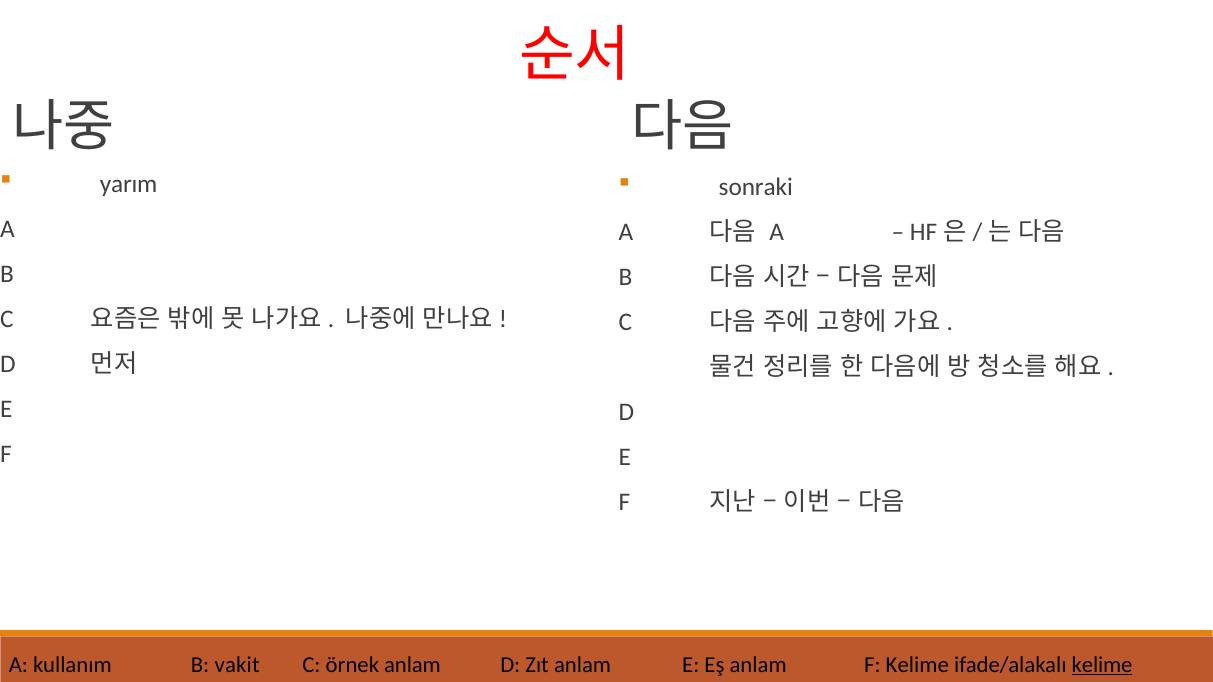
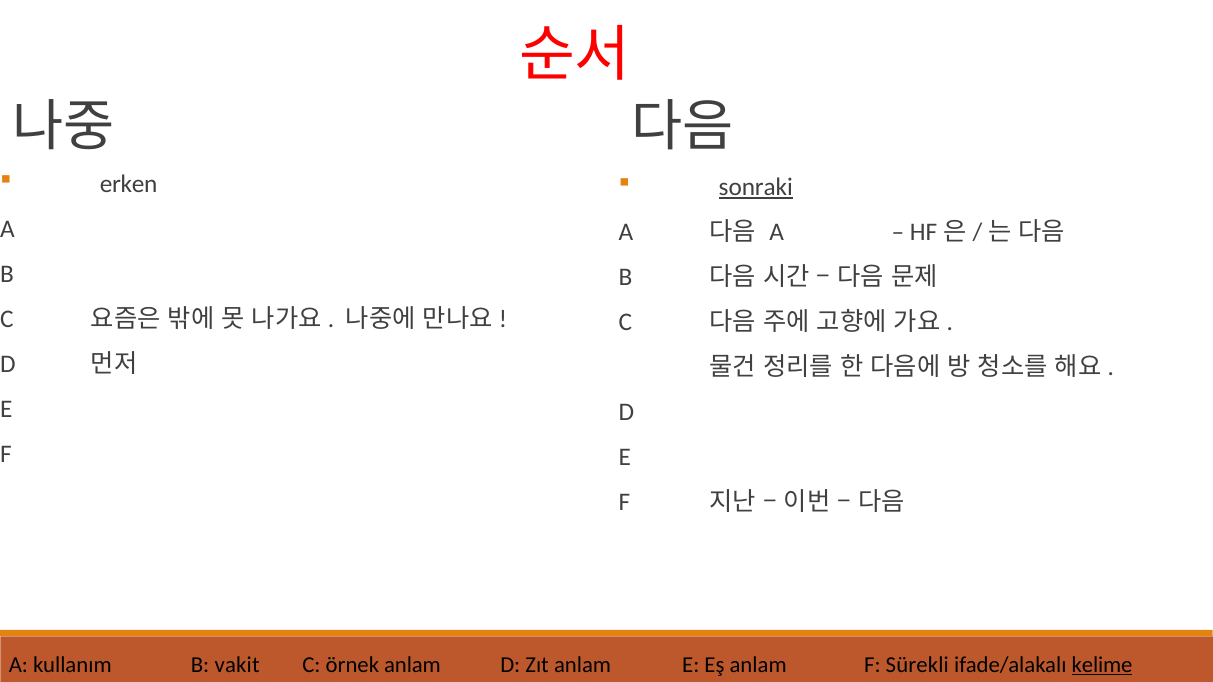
yarım: yarım -> erken
sonraki underline: none -> present
F Kelime: Kelime -> Sürekli
